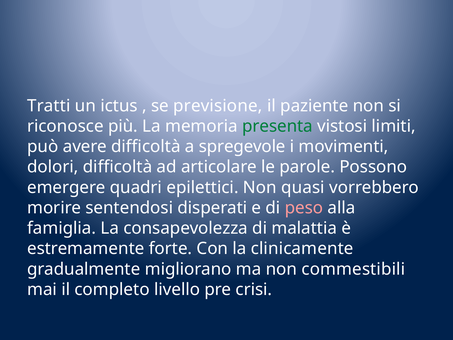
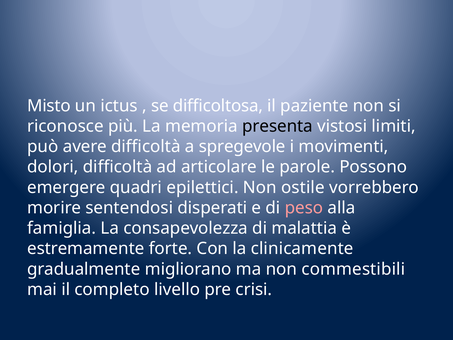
Tratti: Tratti -> Misto
previsione: previsione -> difficoltosa
presenta colour: green -> black
quasi: quasi -> ostile
